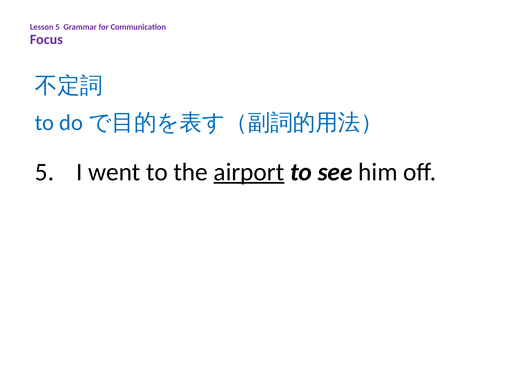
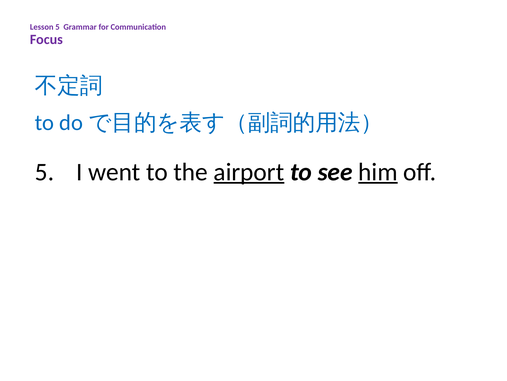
him underline: none -> present
